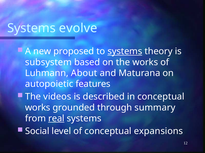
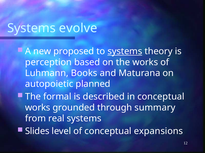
subsystem: subsystem -> perception
About: About -> Books
features: features -> planned
videos: videos -> formal
real underline: present -> none
Social: Social -> Slides
